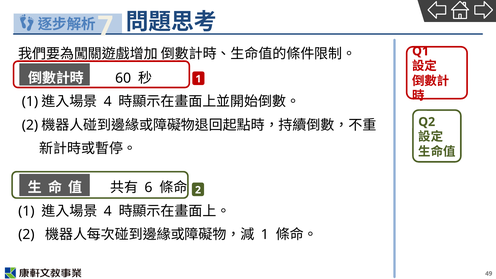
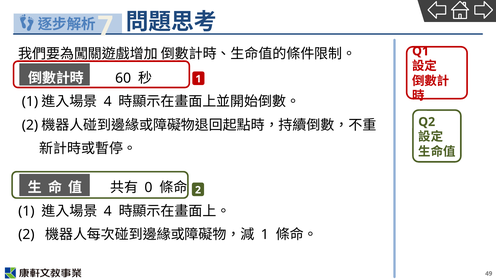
6: 6 -> 0
